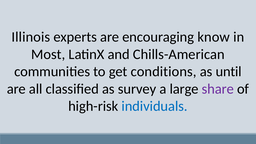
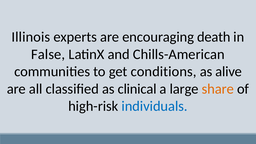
know: know -> death
Most: Most -> False
until: until -> alive
survey: survey -> clinical
share colour: purple -> orange
